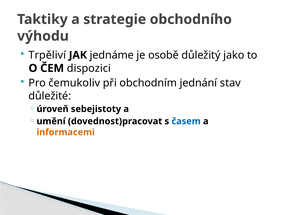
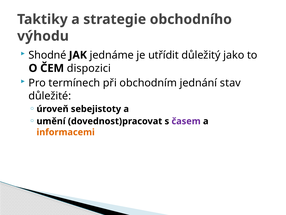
Trpěliví: Trpěliví -> Shodné
osobě: osobě -> utřídit
čemukoliv: čemukoliv -> termínech
časem colour: blue -> purple
